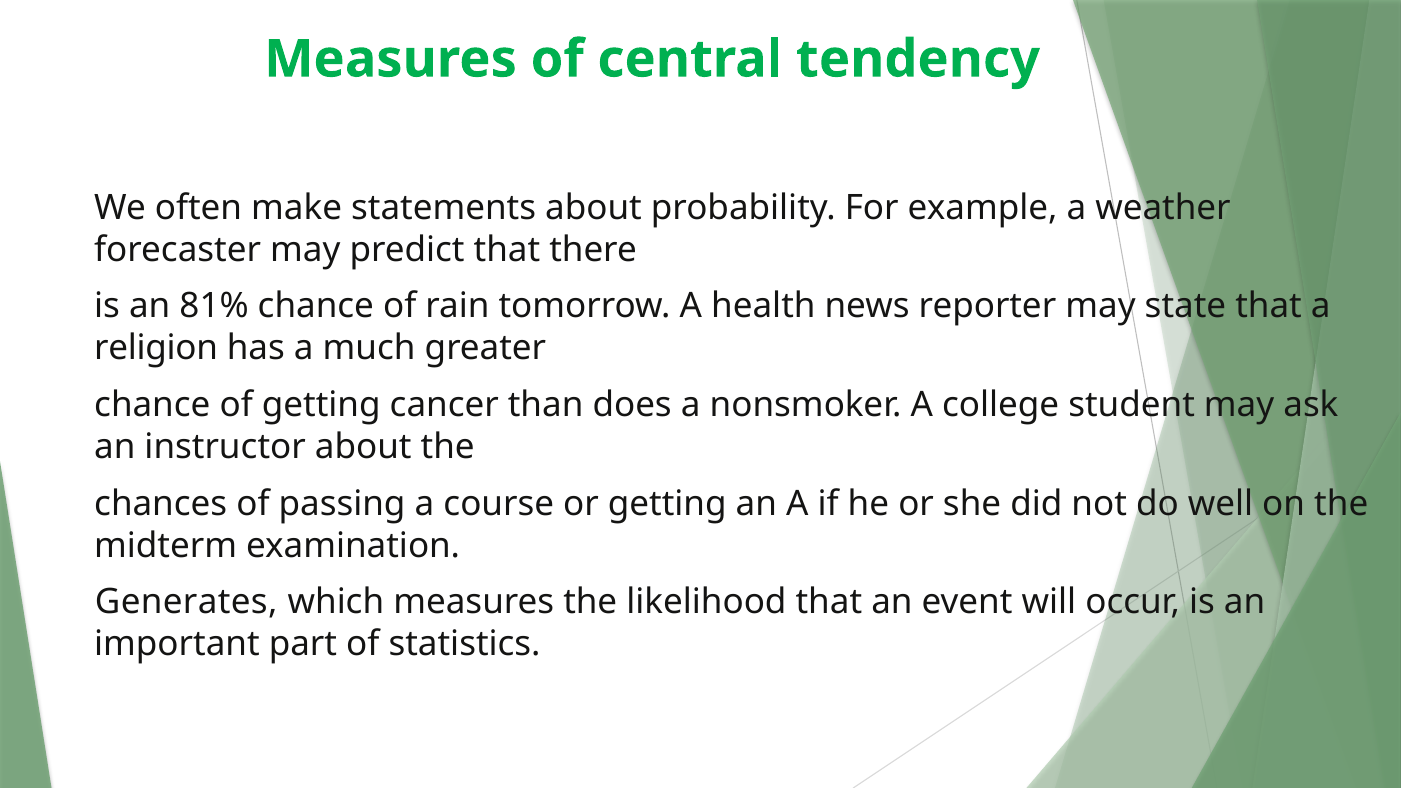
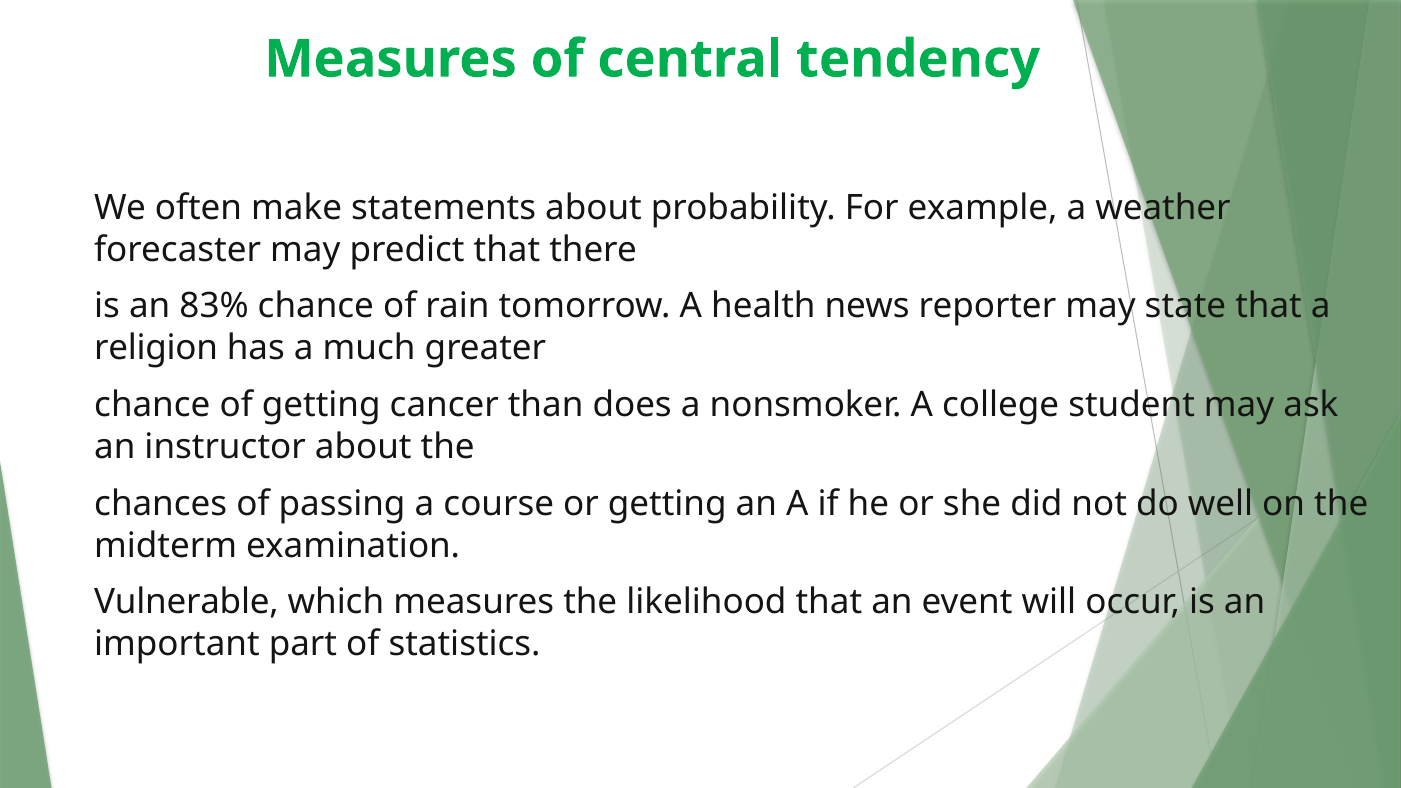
81%: 81% -> 83%
Generates: Generates -> Vulnerable
